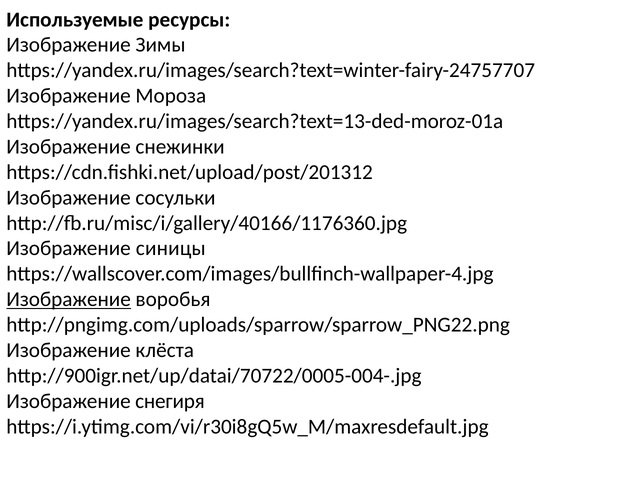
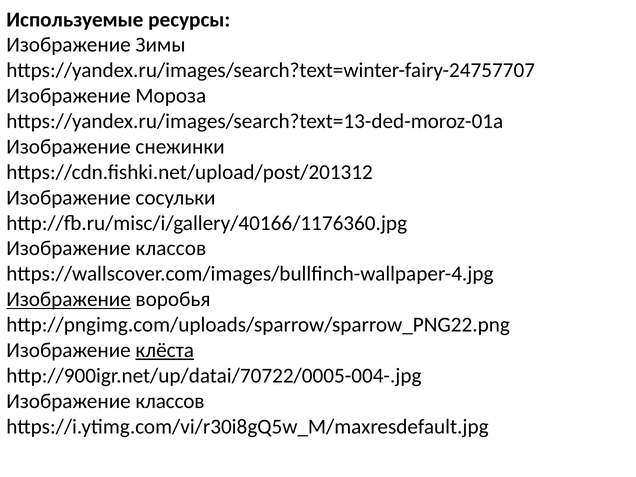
синицы at (171, 248): синицы -> классов
клёста underline: none -> present
снегиря at (170, 401): снегиря -> классов
